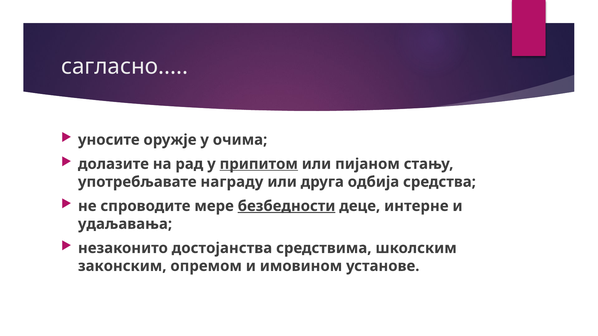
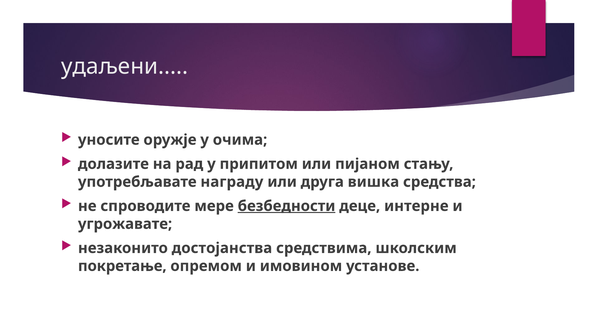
сагласно: сагласно -> удаљени
припитом underline: present -> none
одбија: одбија -> вишка
удаљавања: удаљавања -> угрожавате
законским: законским -> покретање
